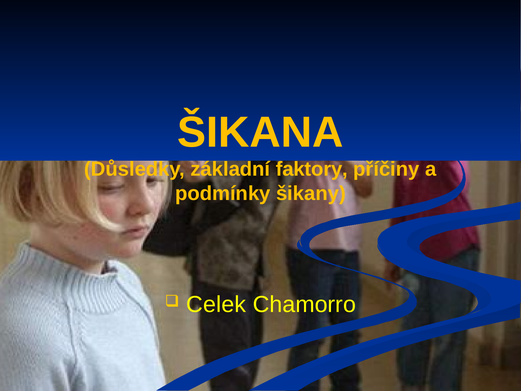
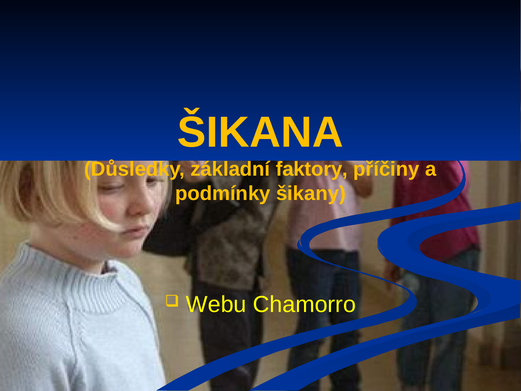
Celek: Celek -> Webu
